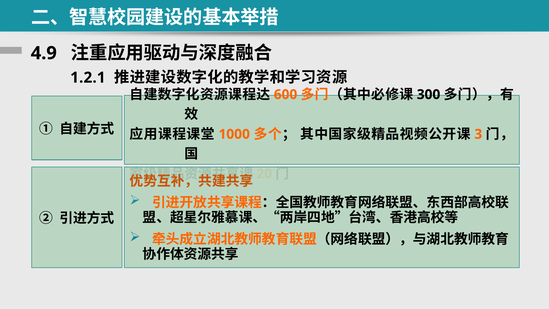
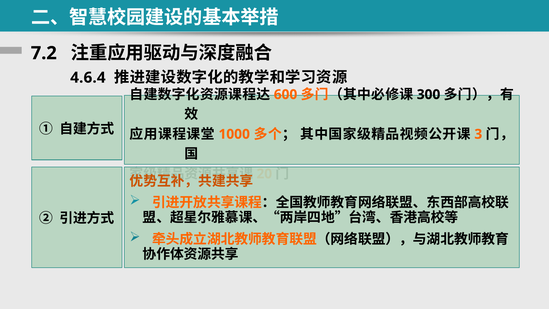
4.9: 4.9 -> 7.2
1.2.1: 1.2.1 -> 4.6.4
